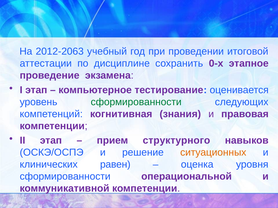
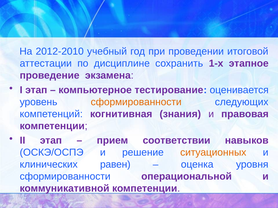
2012-2063: 2012-2063 -> 2012-2010
0-х: 0-х -> 1-х
сформированности at (136, 102) colour: green -> orange
структурного: структурного -> соответствии
